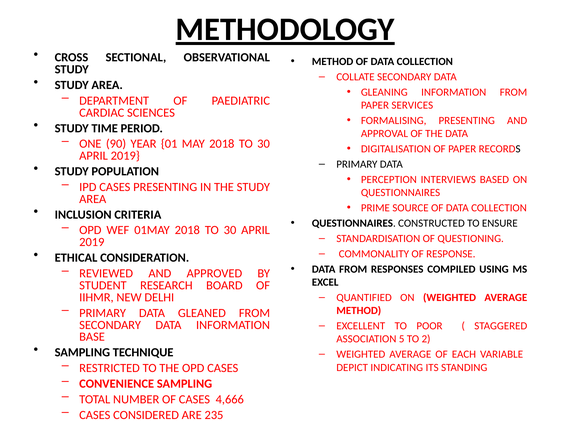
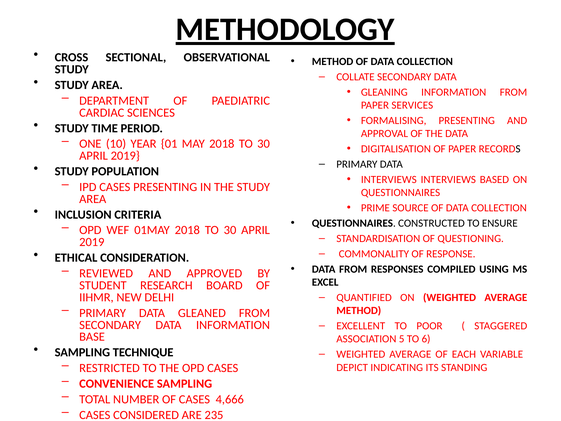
90: 90 -> 10
PERCEPTION at (389, 179): PERCEPTION -> INTERVIEWS
2: 2 -> 6
